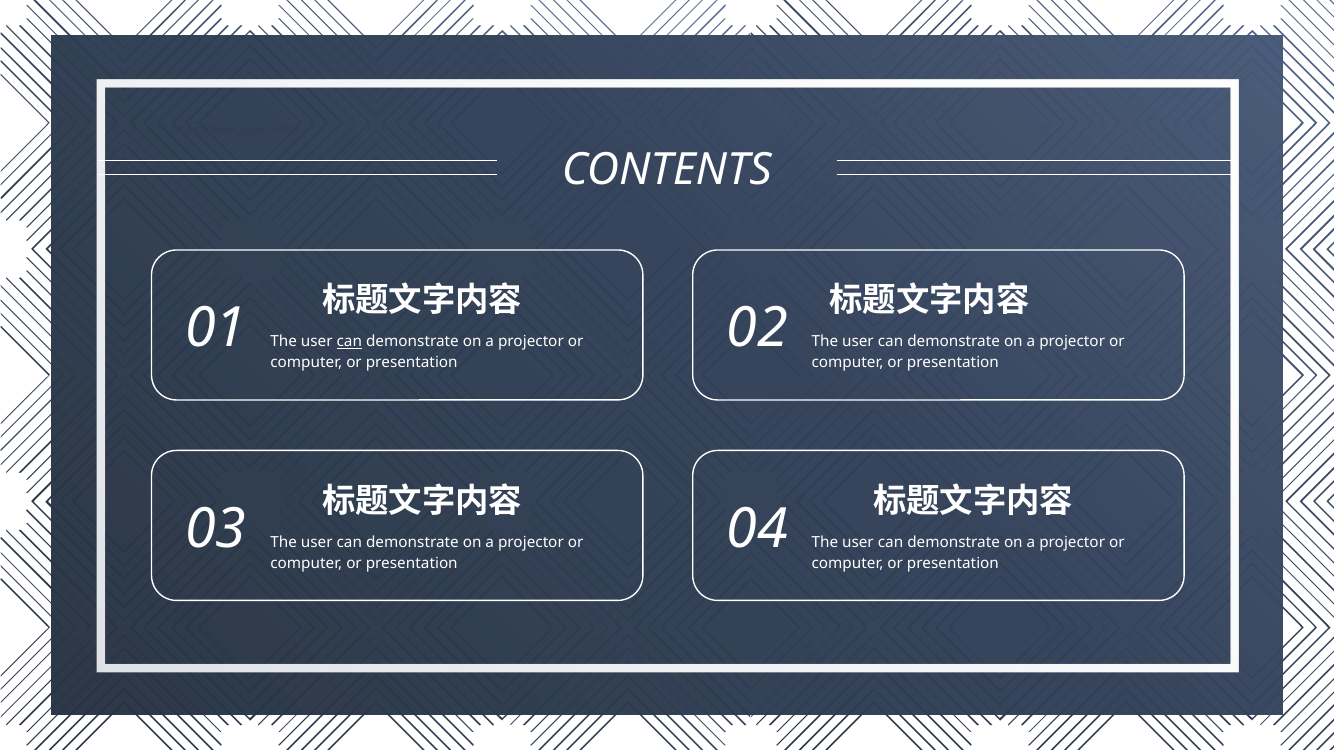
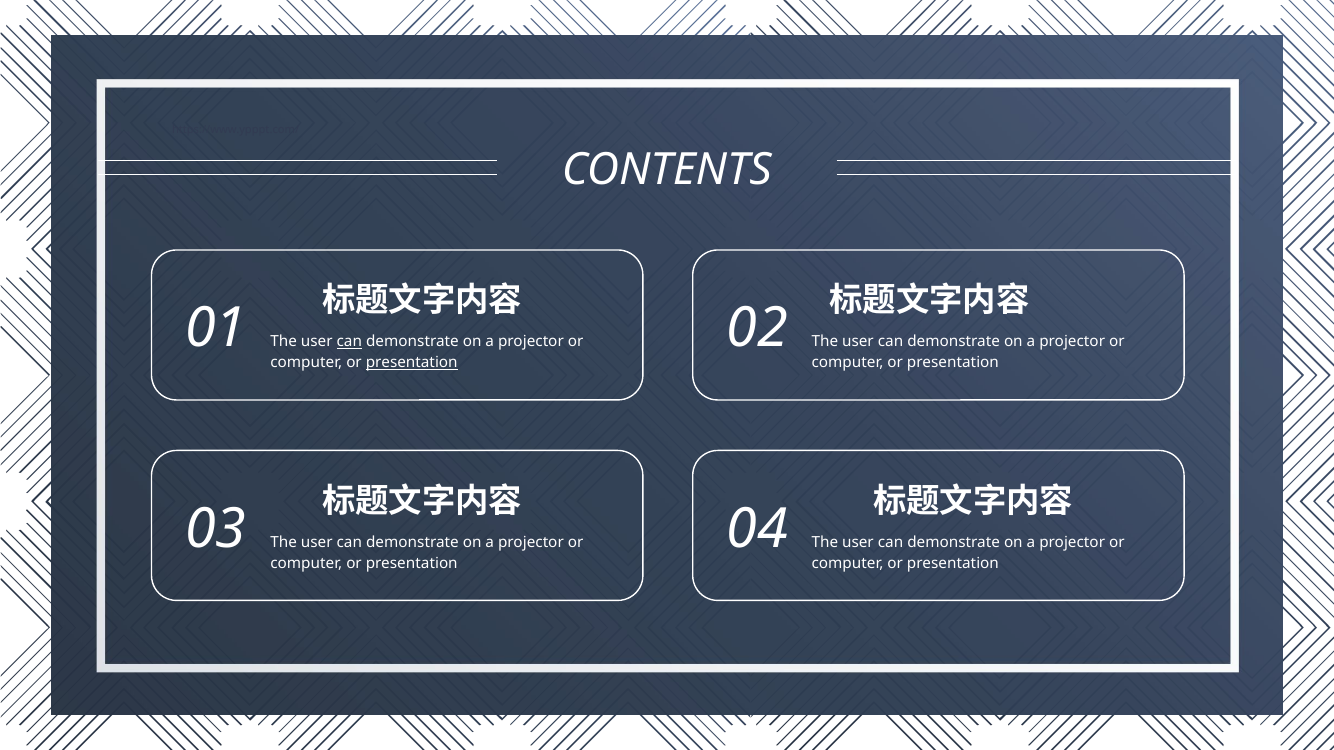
presentation at (412, 363) underline: none -> present
